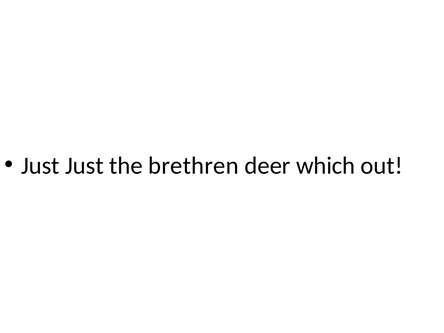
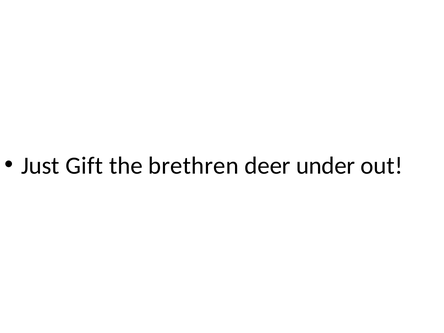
Just Just: Just -> Gift
which: which -> under
